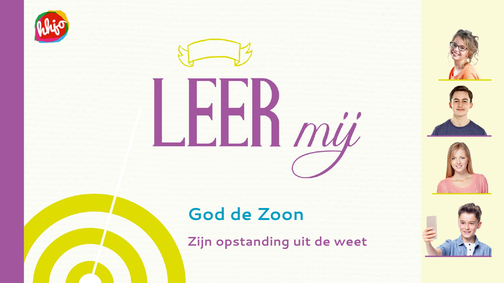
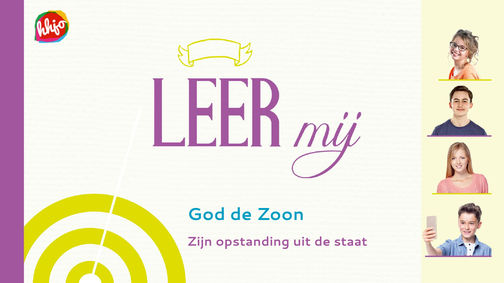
weet: weet -> staat
